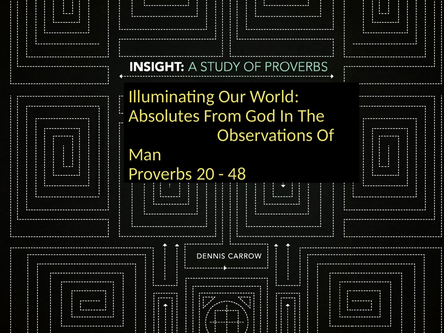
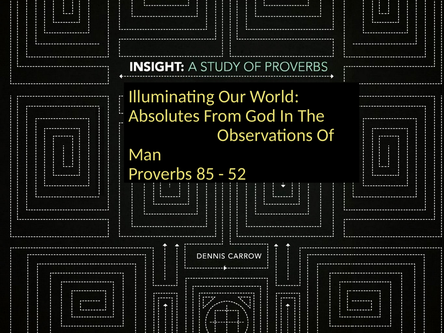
20: 20 -> 85
48: 48 -> 52
